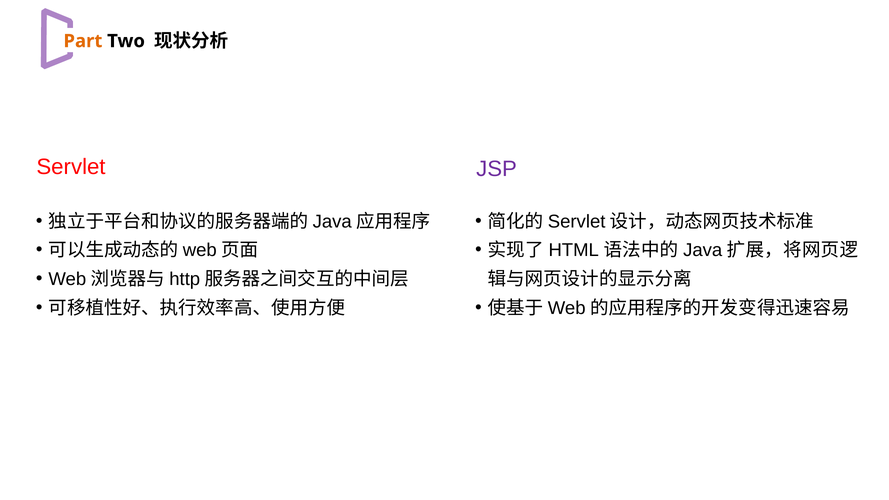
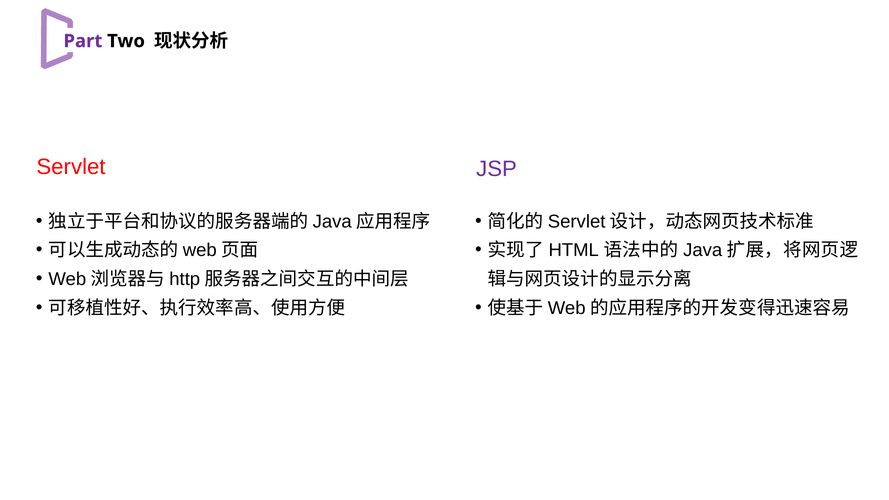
Part colour: orange -> purple
